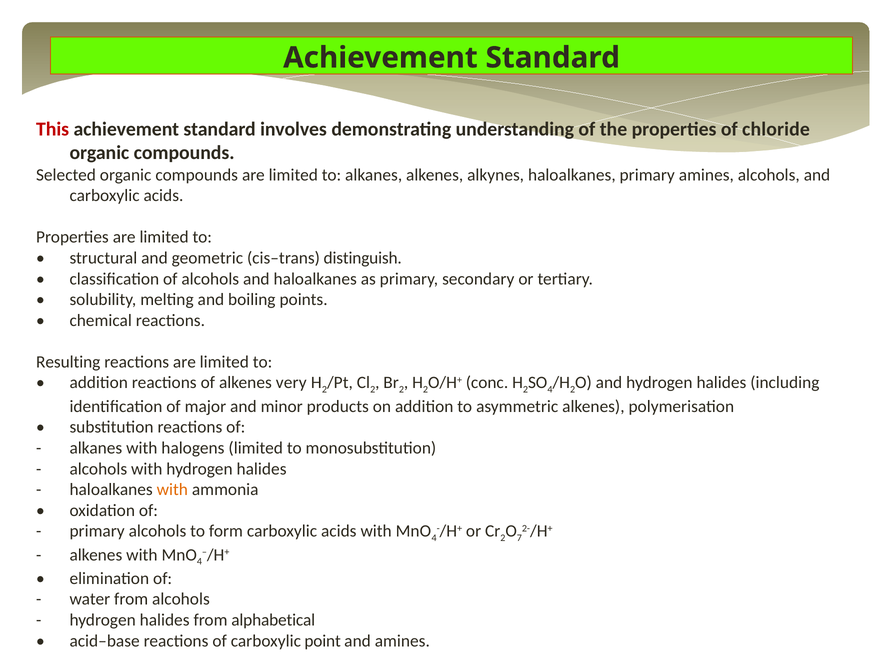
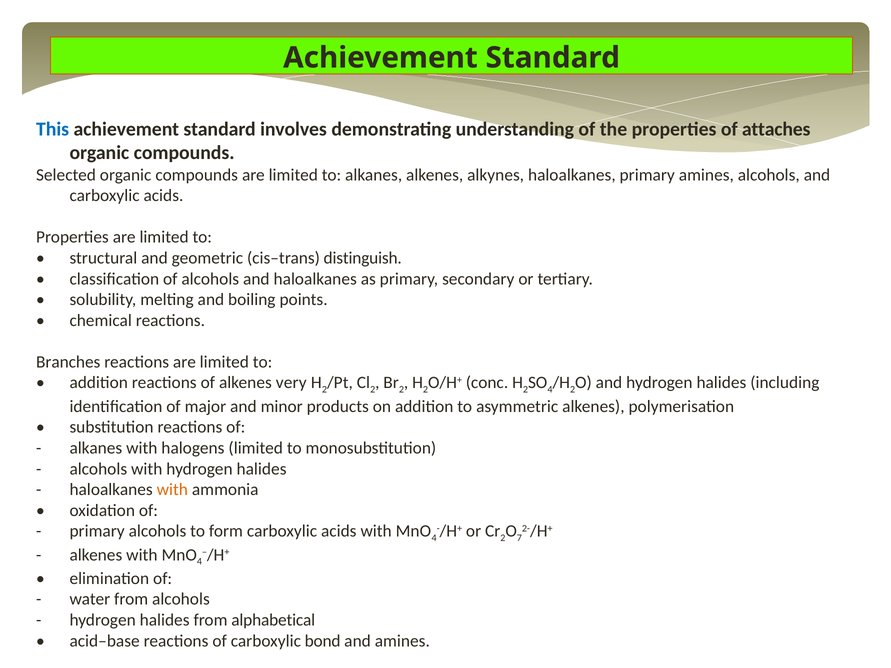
This colour: red -> blue
chloride: chloride -> attaches
Resulting: Resulting -> Branches
point: point -> bond
